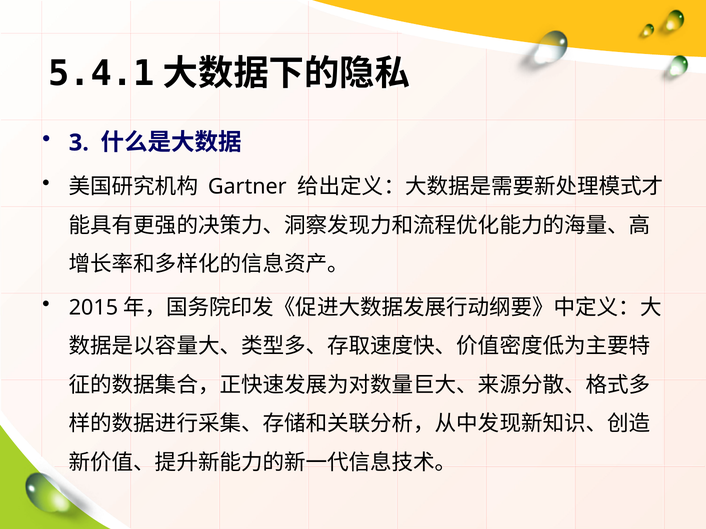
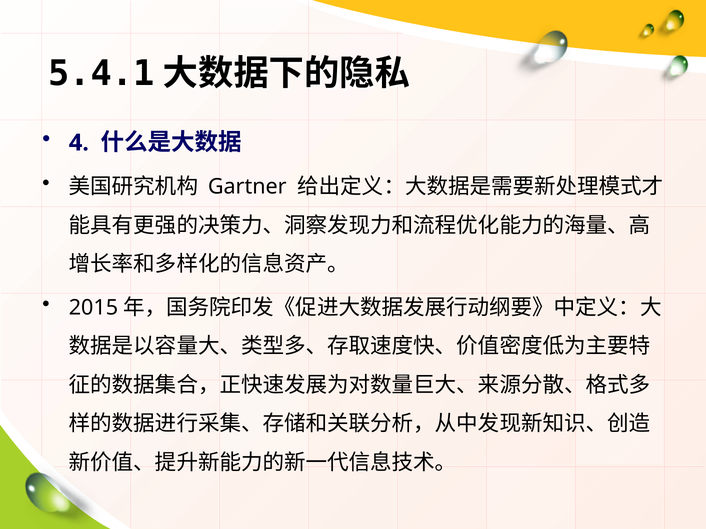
3: 3 -> 4
